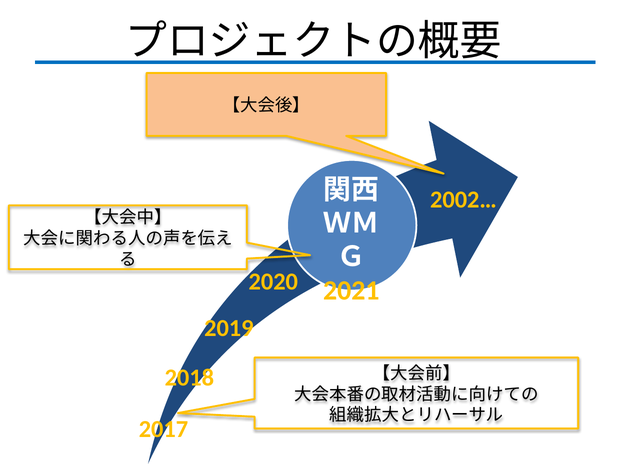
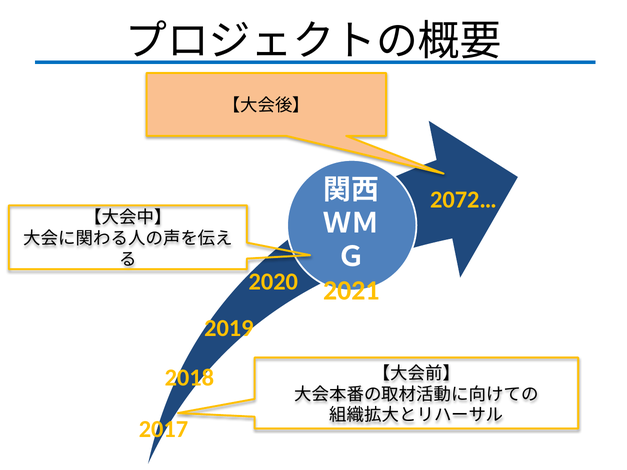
2002…: 2002… -> 2072…
